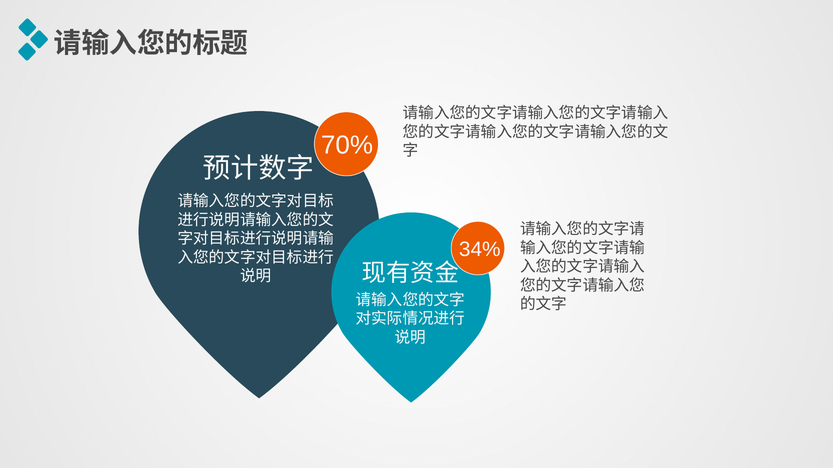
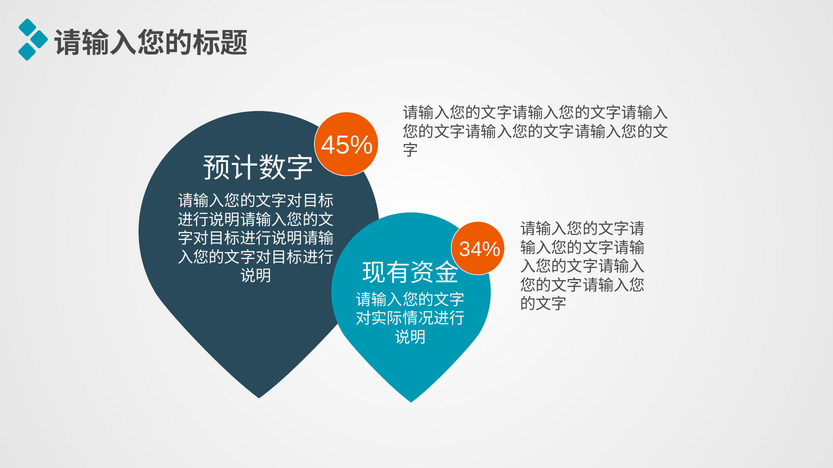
70%: 70% -> 45%
